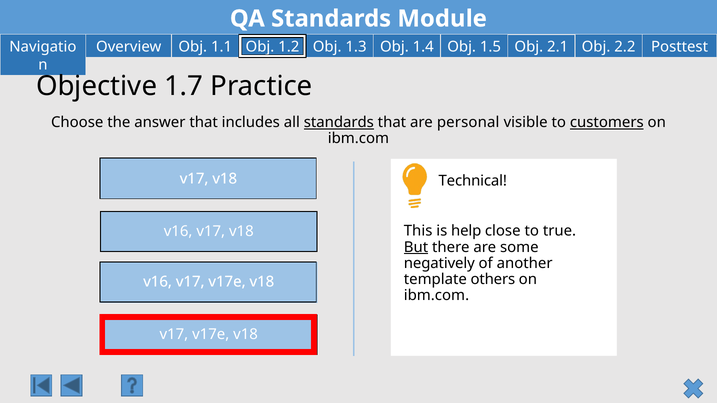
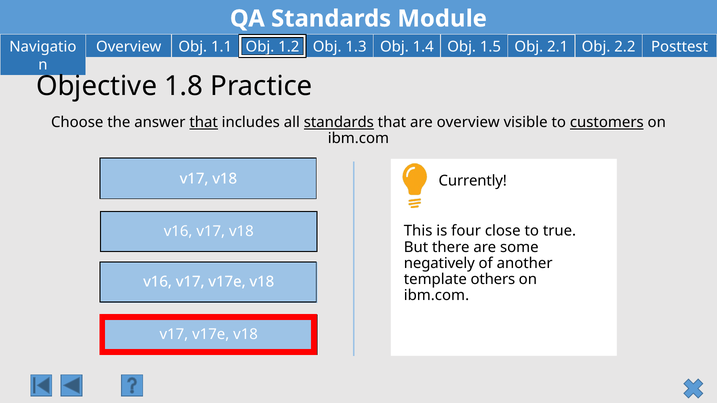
1.7: 1.7 -> 1.8
that at (204, 123) underline: none -> present
are personal: personal -> overview
Technical: Technical -> Currently
help: help -> four
But underline: present -> none
